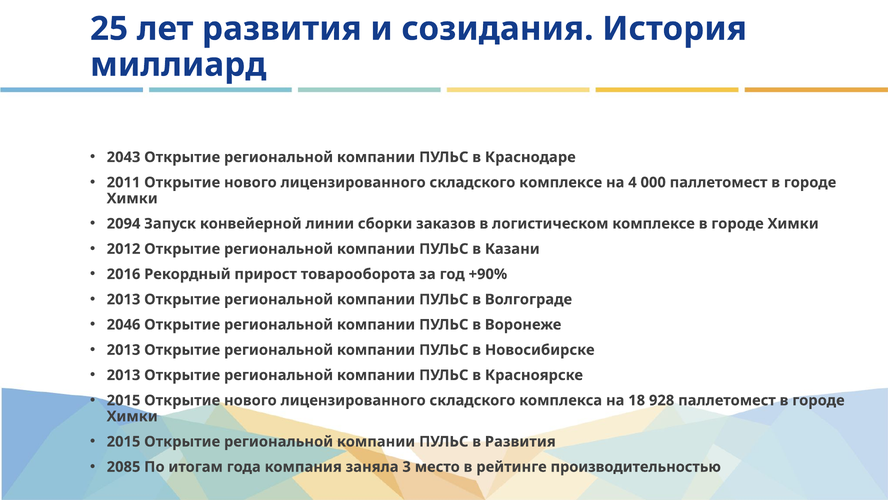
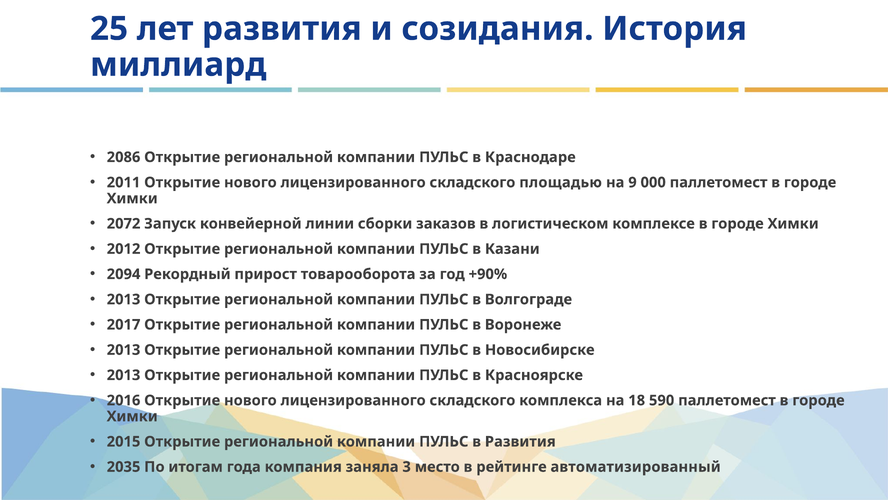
2043: 2043 -> 2086
складского комплексе: комплексе -> площадью
4: 4 -> 9
2094: 2094 -> 2072
2016: 2016 -> 2094
2046: 2046 -> 2017
2015 at (124, 400): 2015 -> 2016
928: 928 -> 590
2085: 2085 -> 2035
производительностью: производительностью -> автоматизированный
